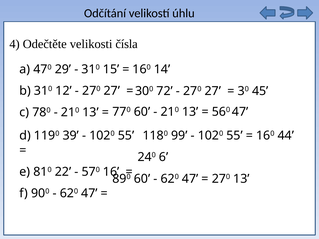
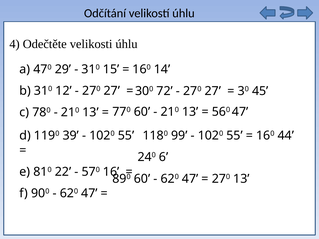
velikosti čísla: čísla -> úhlu
